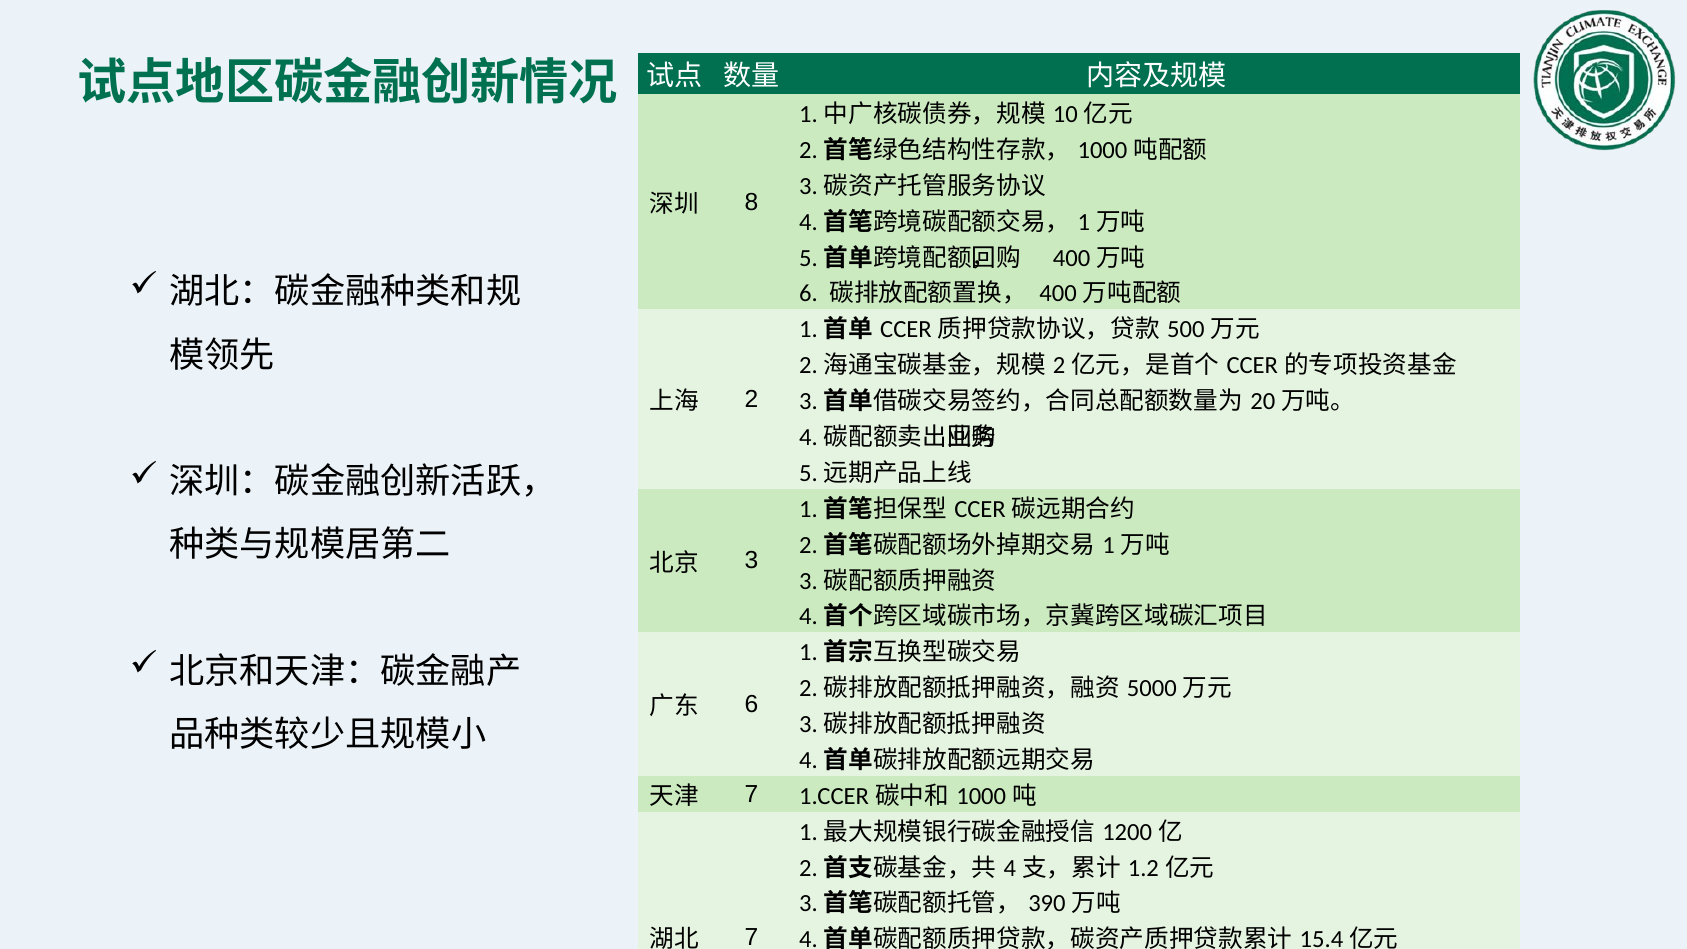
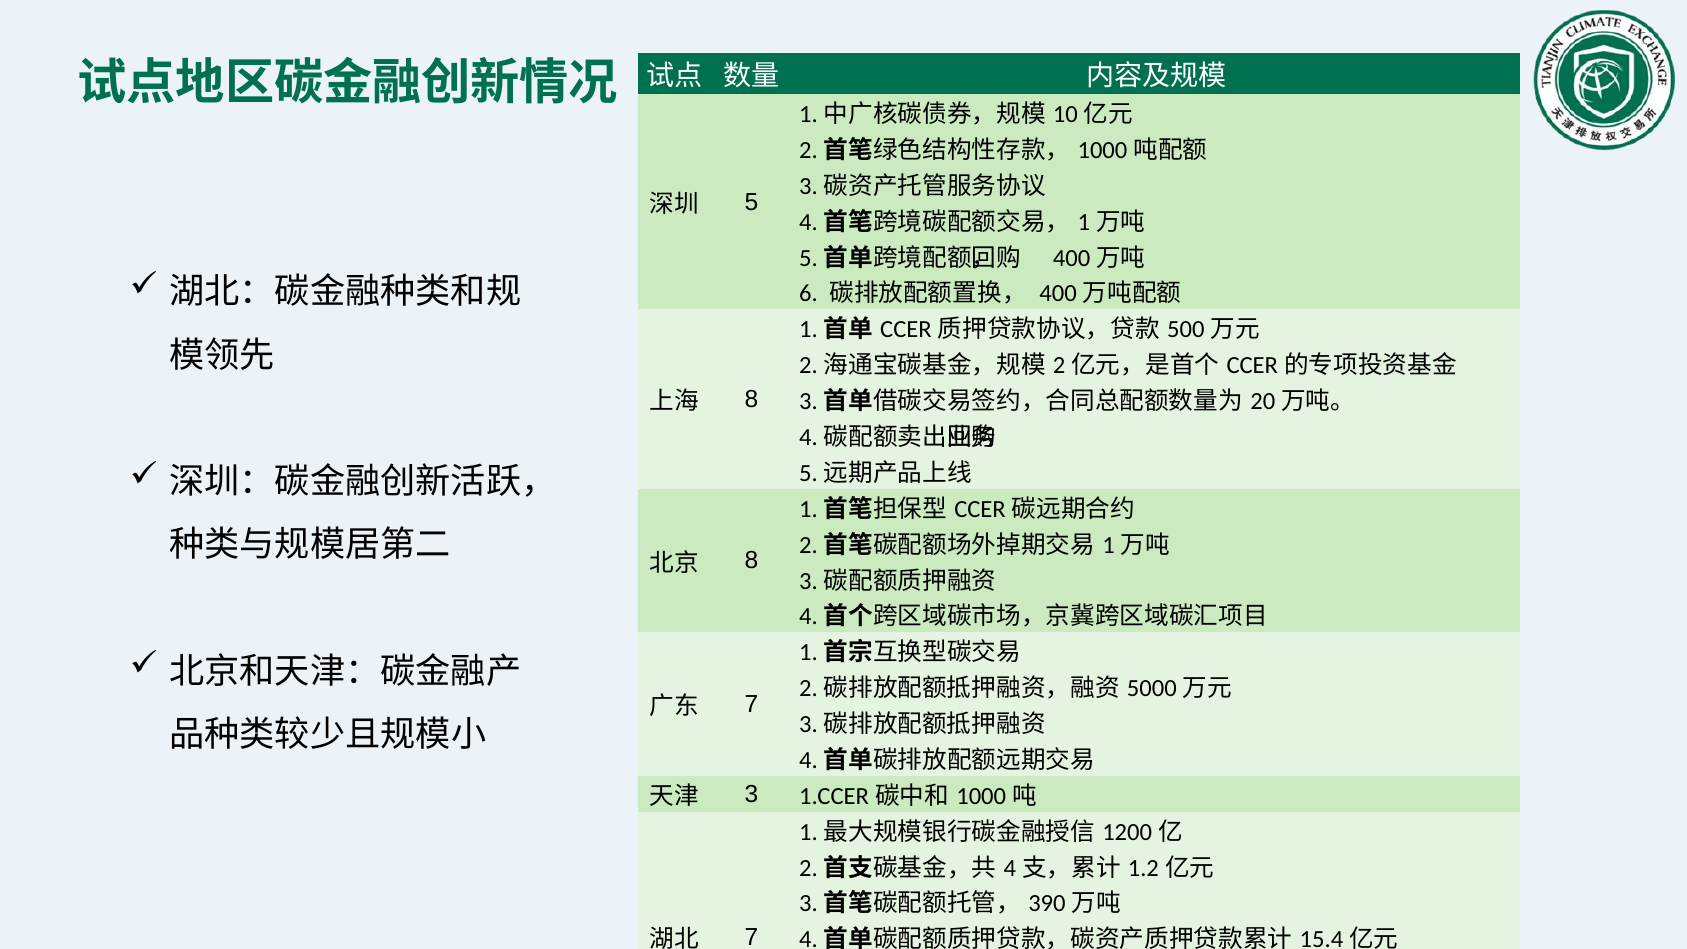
8: 8 -> 5
2 at (751, 399): 2 -> 8
3 at (751, 561): 3 -> 8
6 at (751, 704): 6 -> 7
7 at (751, 794): 7 -> 3
